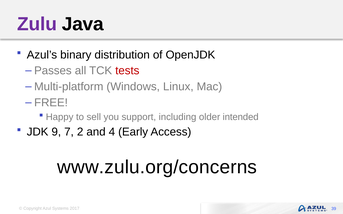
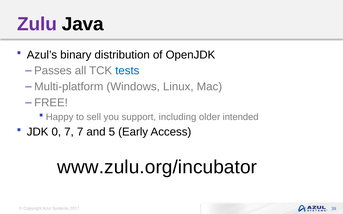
tests colour: red -> blue
9: 9 -> 0
7 2: 2 -> 7
4: 4 -> 5
www.zulu.org/concerns: www.zulu.org/concerns -> www.zulu.org/incubator
